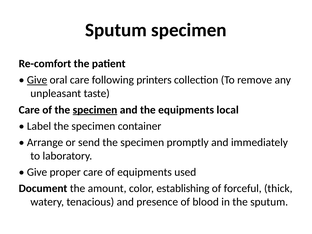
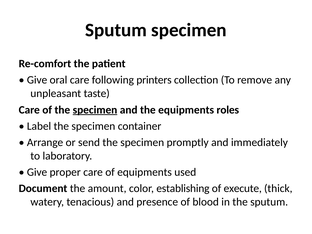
Give at (37, 80) underline: present -> none
local: local -> roles
forceful: forceful -> execute
